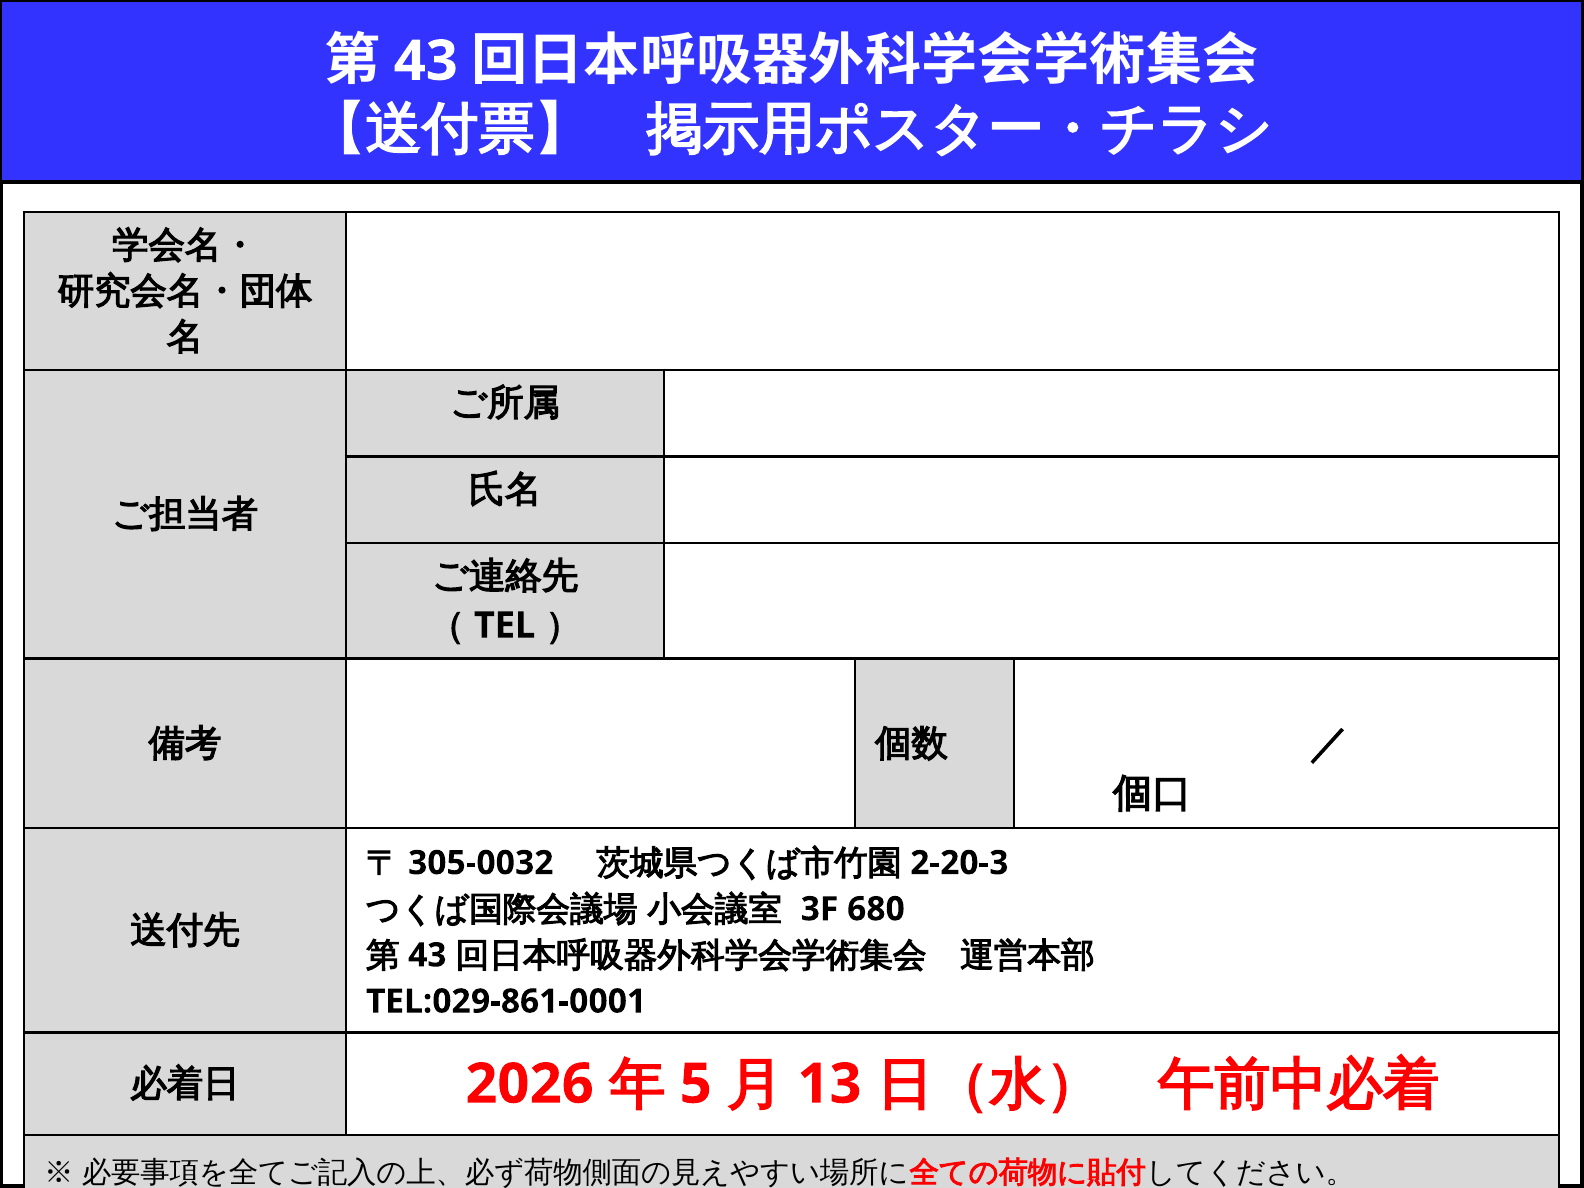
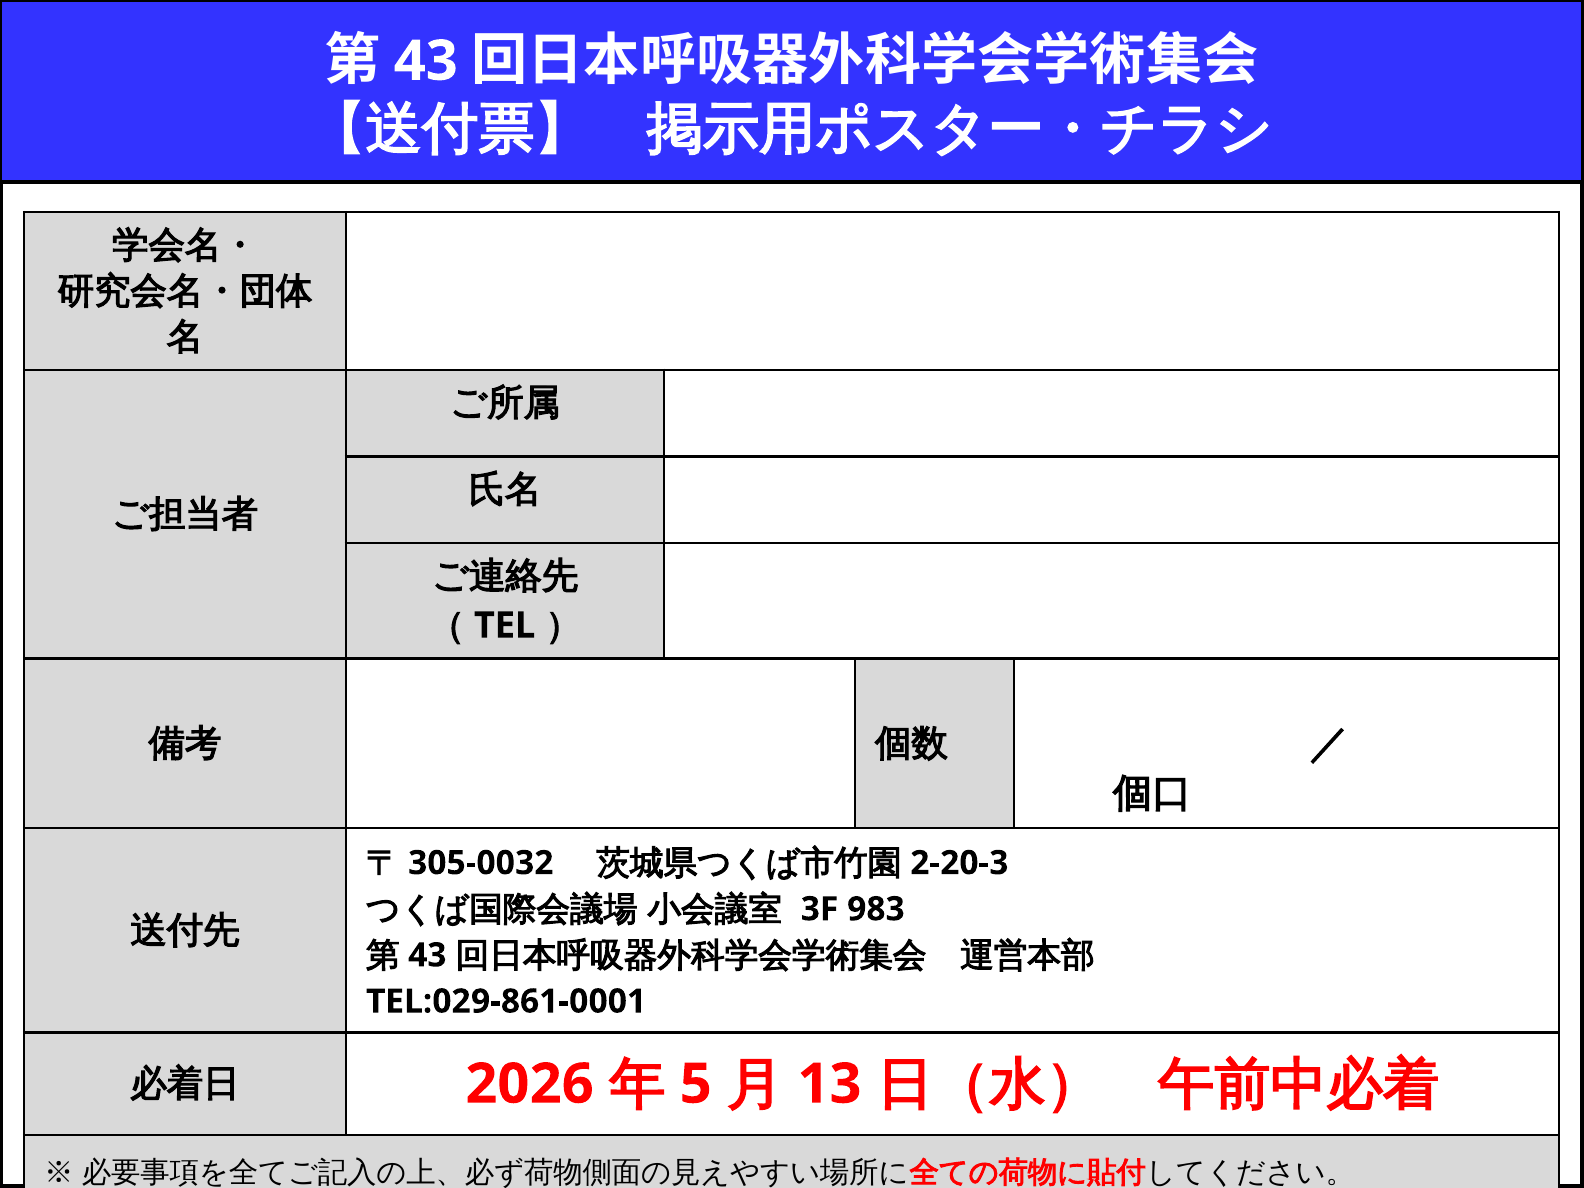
680: 680 -> 983
